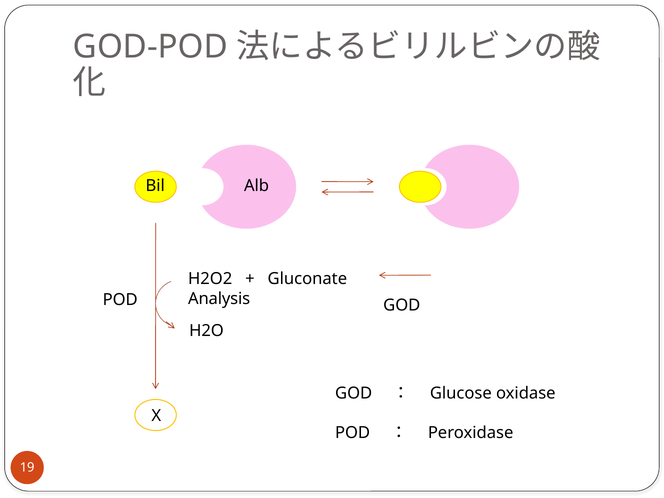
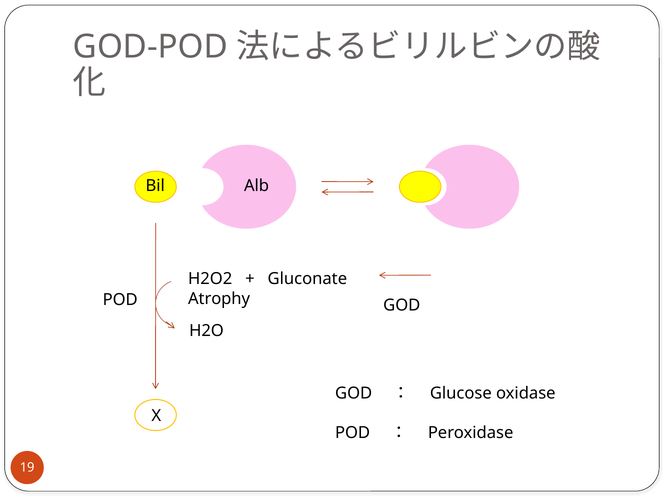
Analysis: Analysis -> Atrophy
